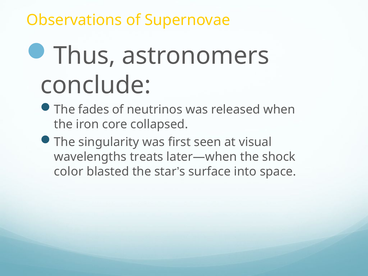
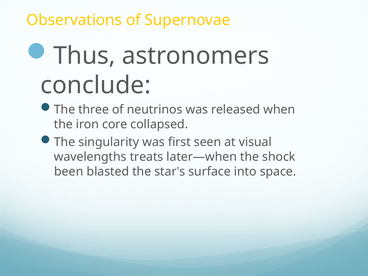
fades: fades -> three
color: color -> been
